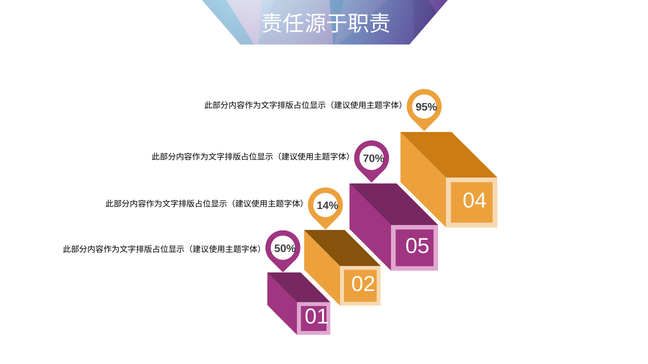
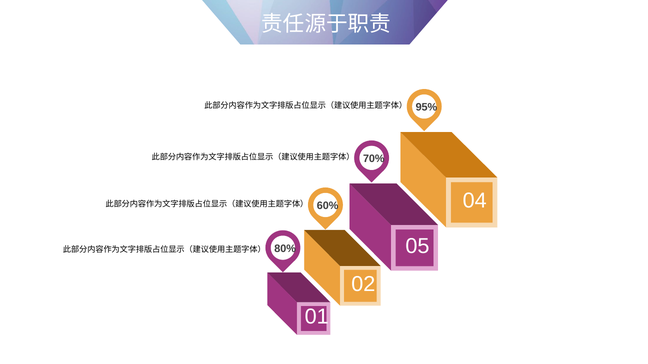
14%: 14% -> 60%
50%: 50% -> 80%
